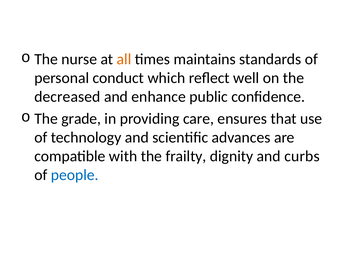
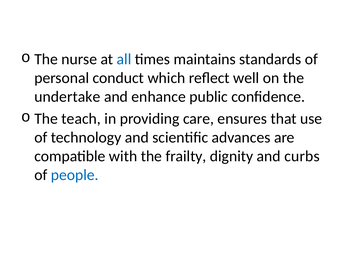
all colour: orange -> blue
decreased: decreased -> undertake
grade: grade -> teach
